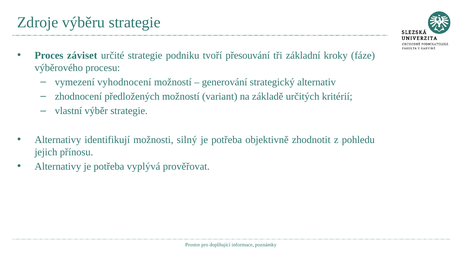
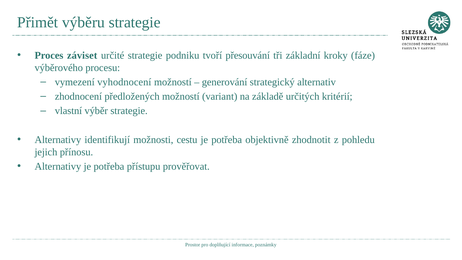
Zdroje: Zdroje -> Přimět
silný: silný -> cestu
vyplývá: vyplývá -> přístupu
